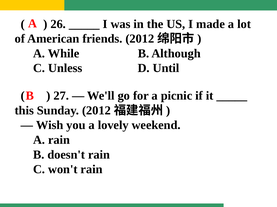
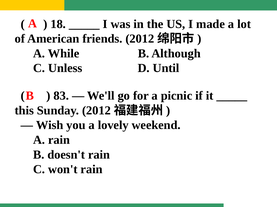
26: 26 -> 18
27: 27 -> 83
